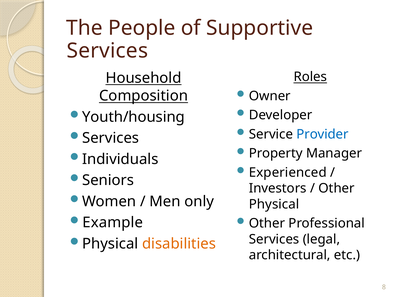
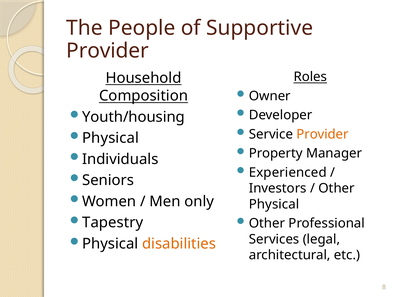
Services at (107, 51): Services -> Provider
Provider at (323, 135) colour: blue -> orange
Services at (111, 138): Services -> Physical
Example: Example -> Tapestry
